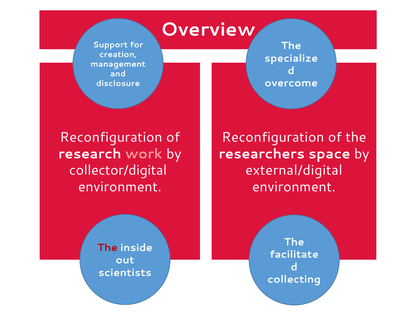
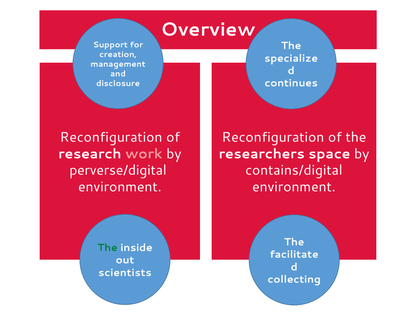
overcome: overcome -> continues
collector/digital: collector/digital -> perverse/digital
external/digital: external/digital -> contains/digital
The at (107, 248) colour: red -> green
